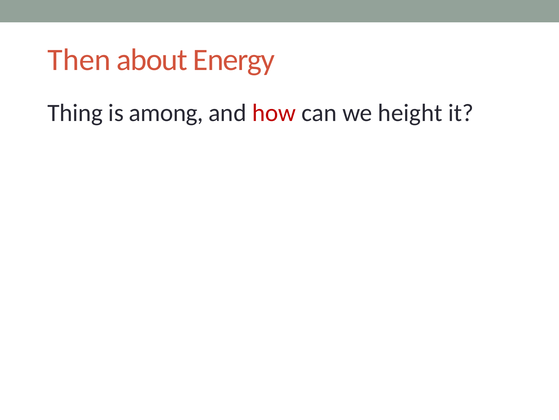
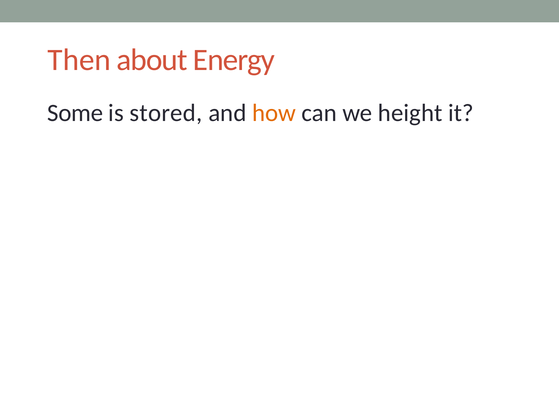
Thing: Thing -> Some
among: among -> stored
how colour: red -> orange
